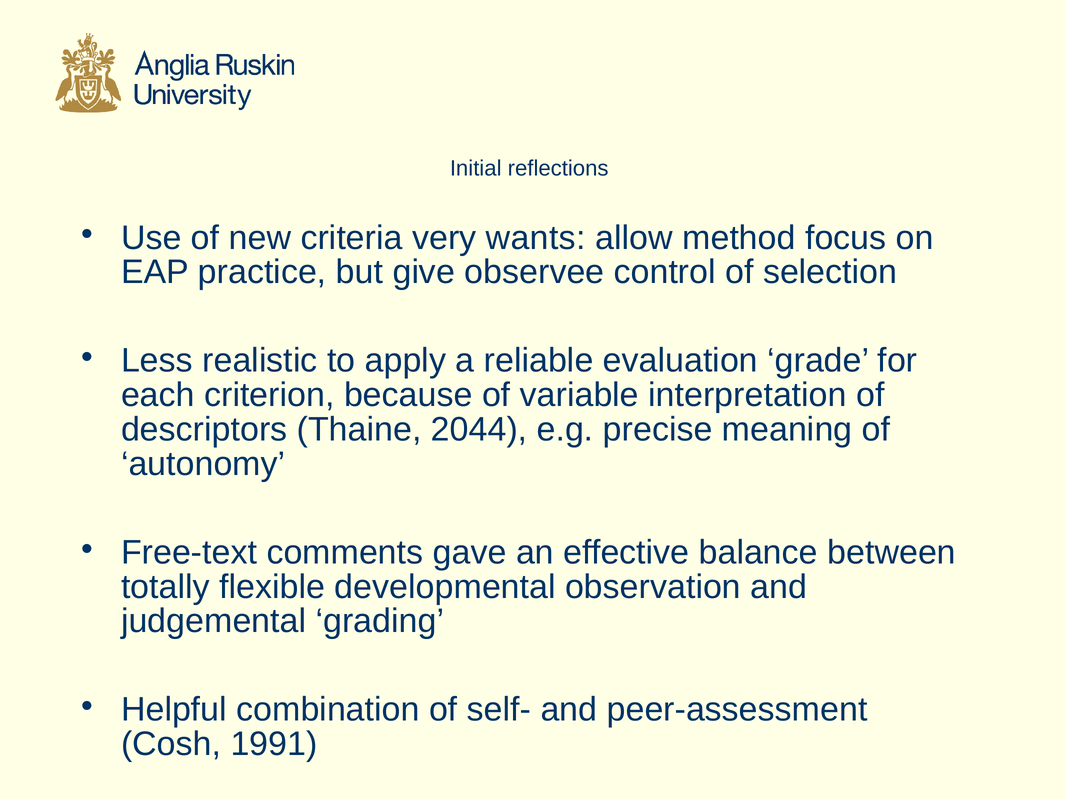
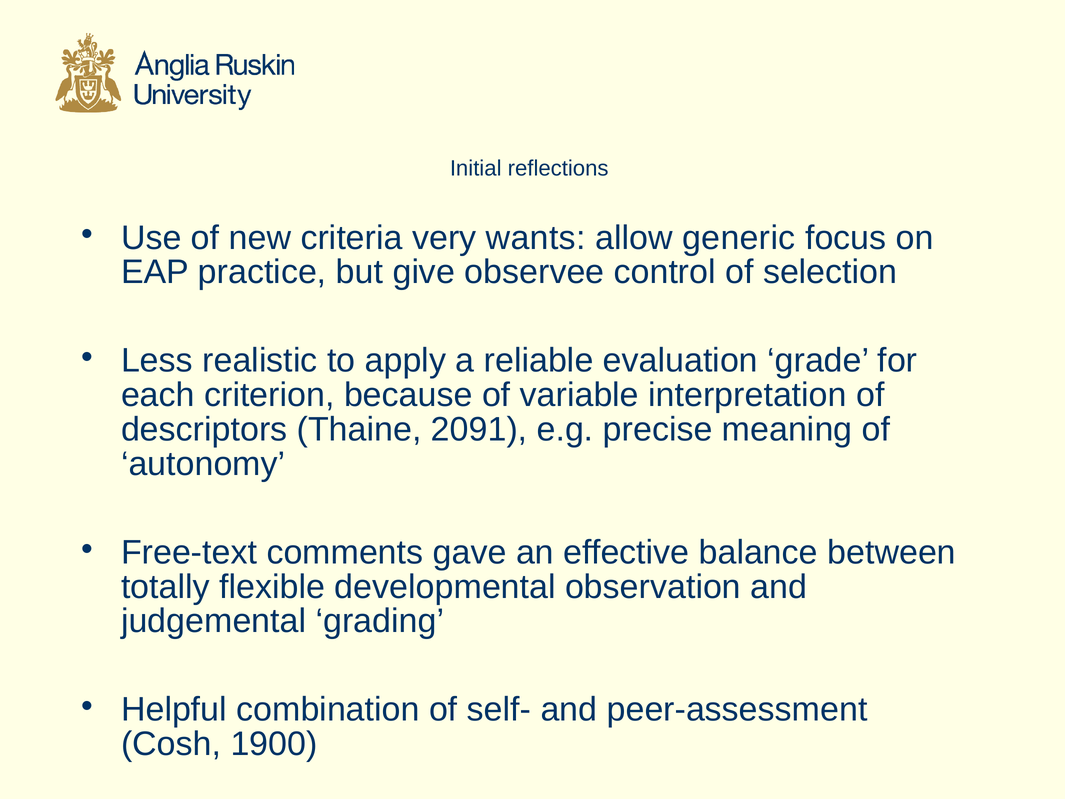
method: method -> generic
2044: 2044 -> 2091
1991: 1991 -> 1900
